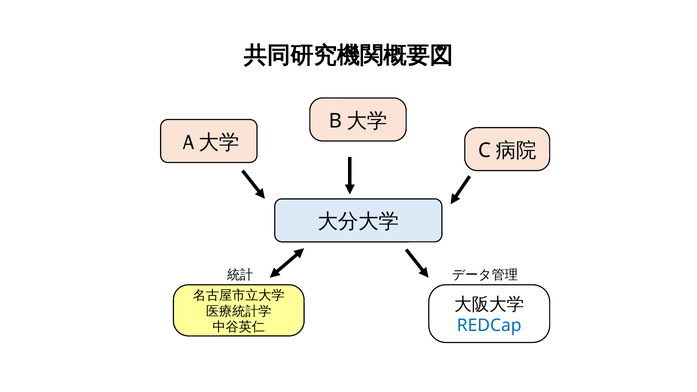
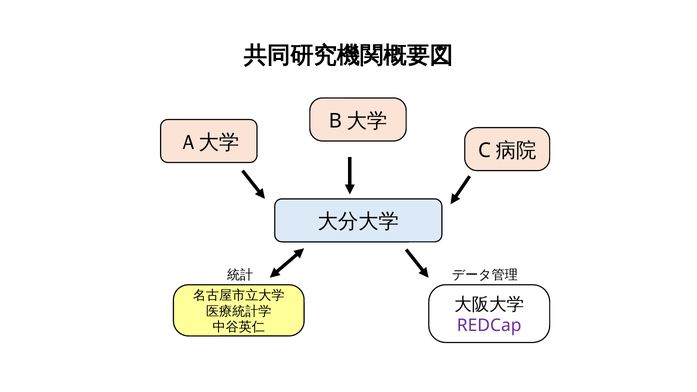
REDCap colour: blue -> purple
